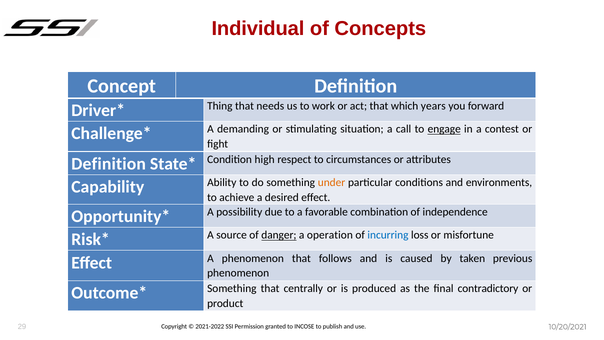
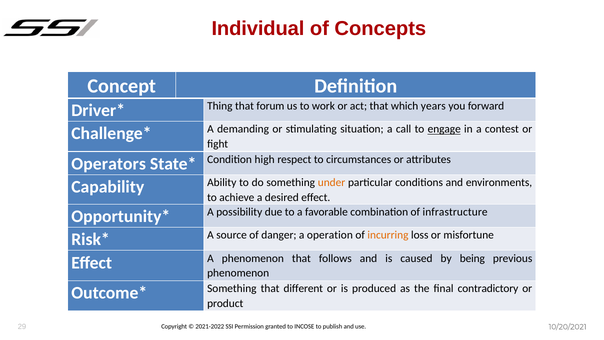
needs: needs -> forum
Definition at (109, 164): Definition -> Operators
independence: independence -> infrastructure
danger underline: present -> none
incurring colour: blue -> orange
taken: taken -> being
centrally: centrally -> different
